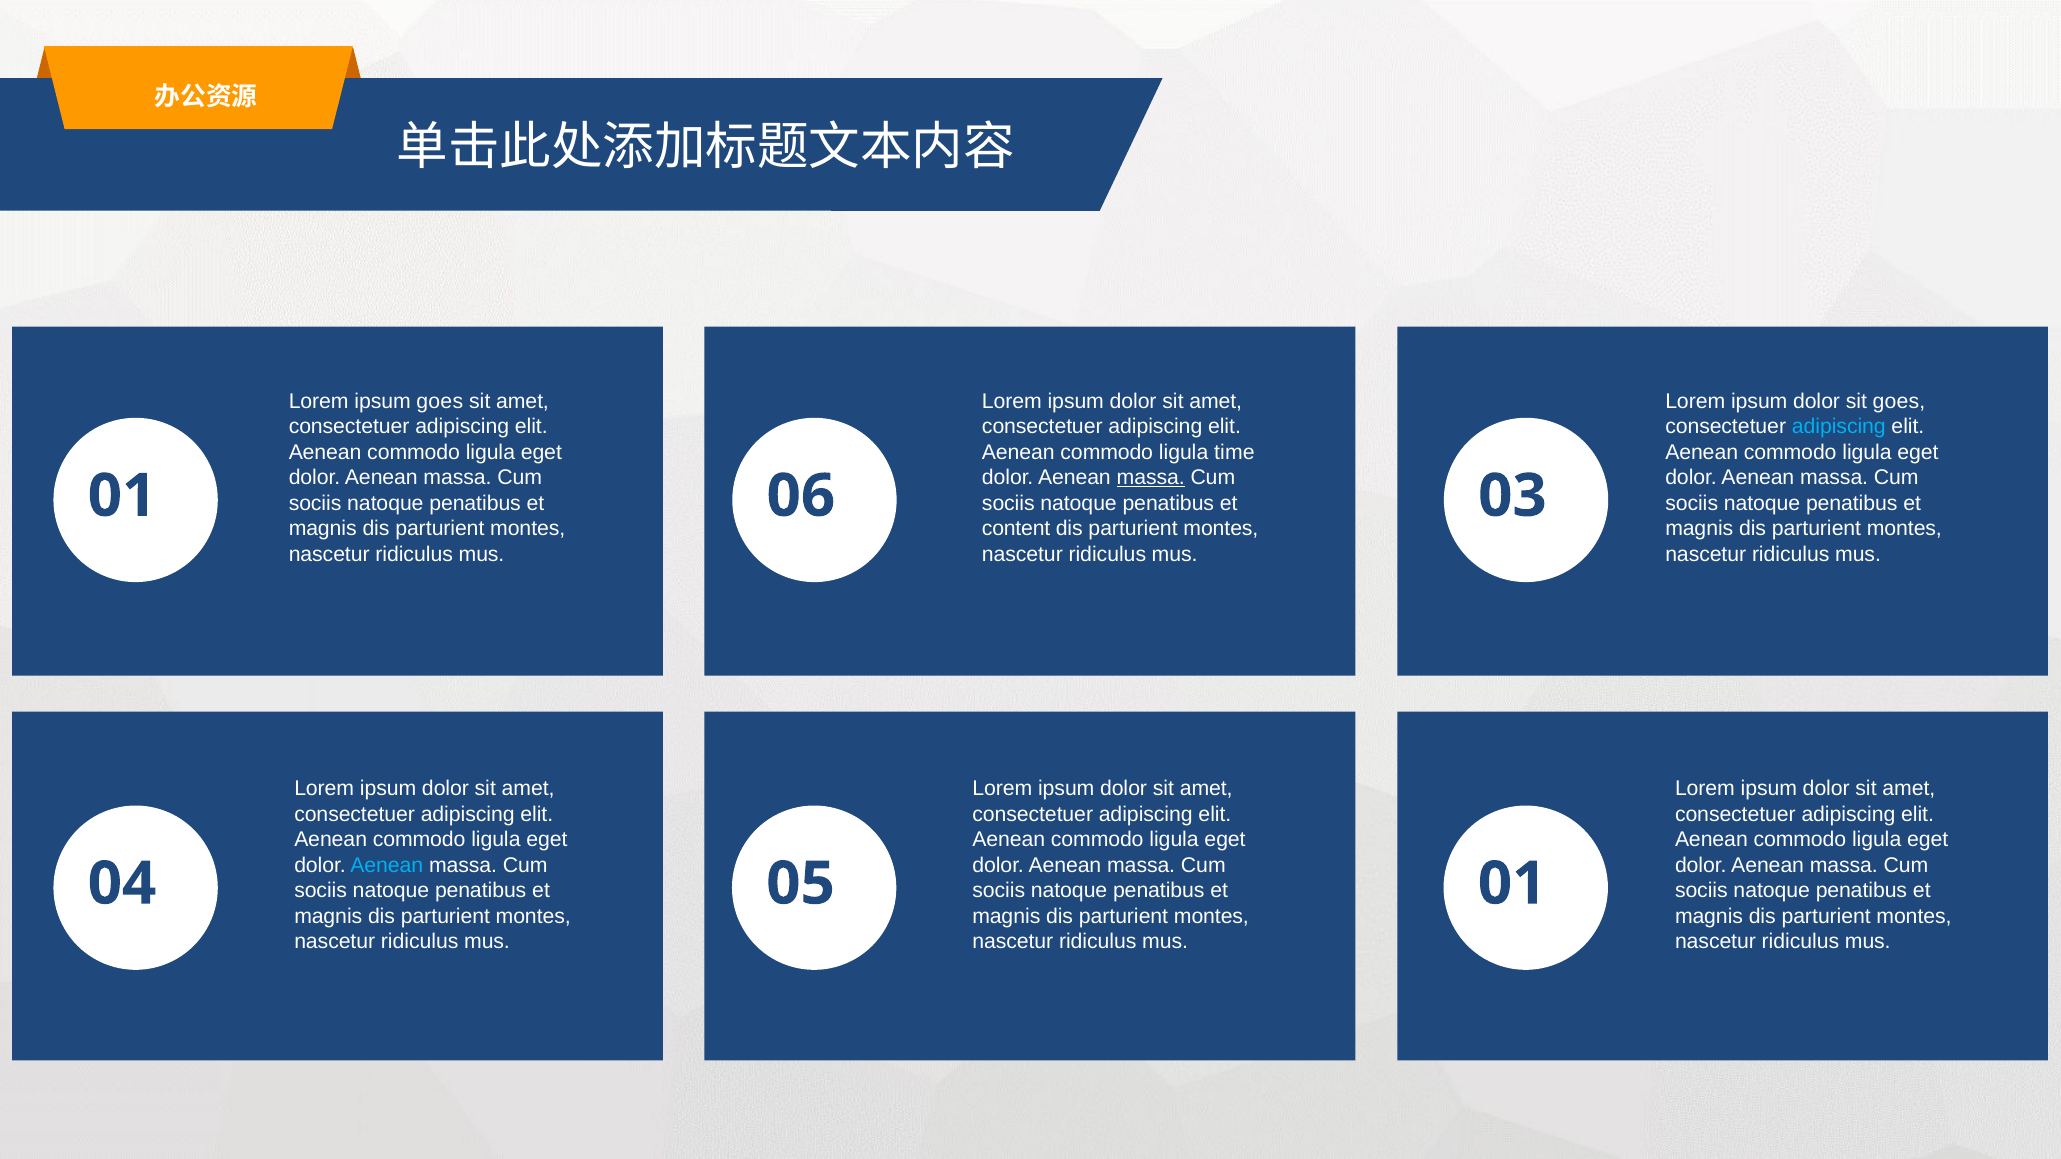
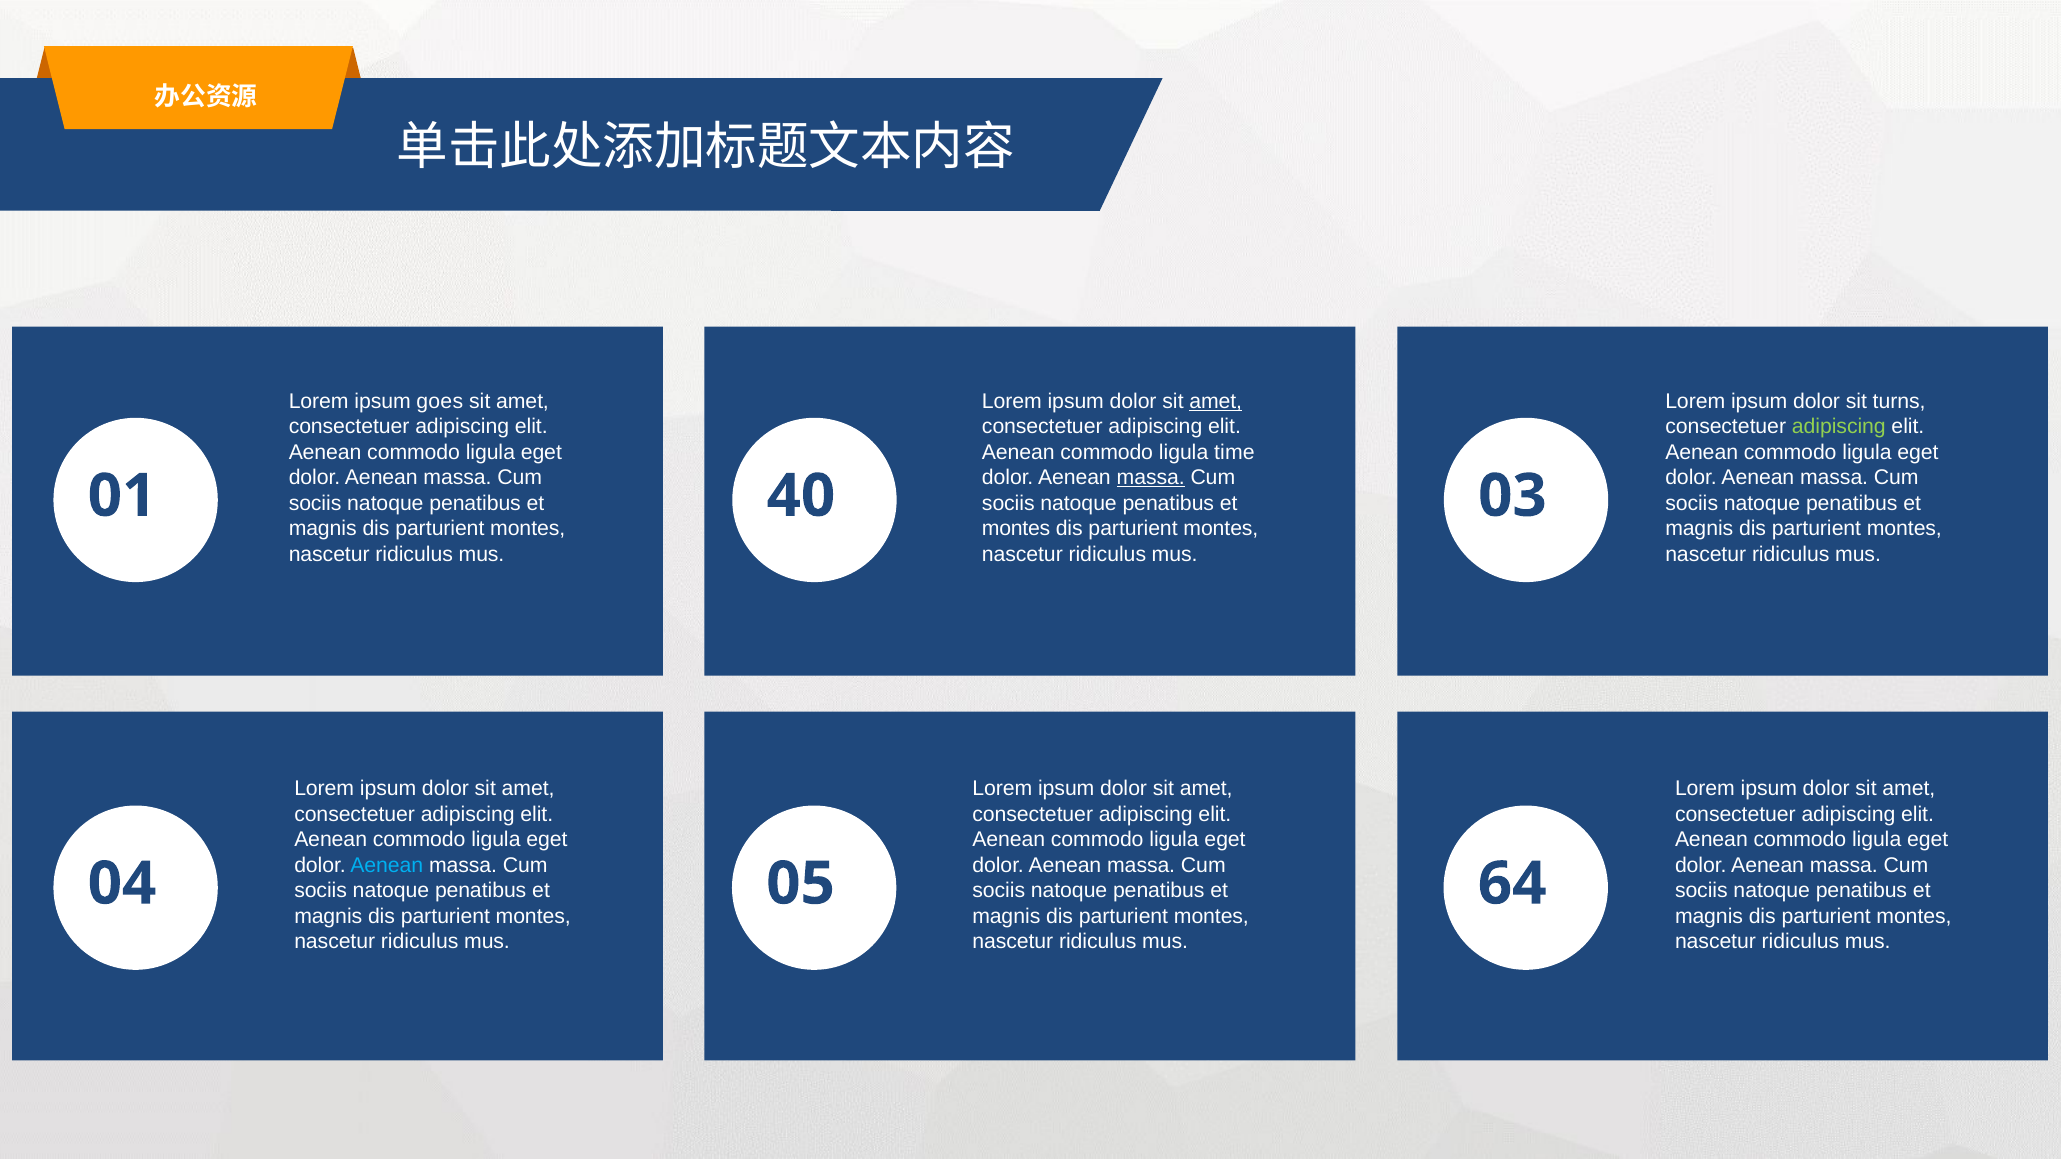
amet at (1216, 401) underline: none -> present
sit goes: goes -> turns
adipiscing at (1839, 427) colour: light blue -> light green
06: 06 -> 40
content at (1016, 529): content -> montes
04 01: 01 -> 64
